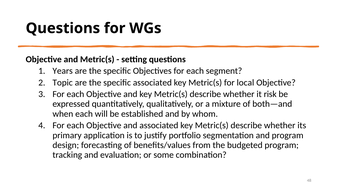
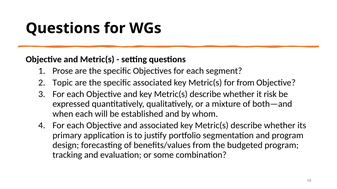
Years: Years -> Prose
for local: local -> from
